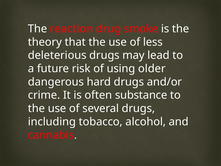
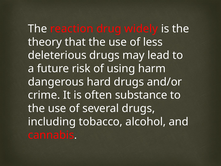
smoke: smoke -> widely
older: older -> harm
